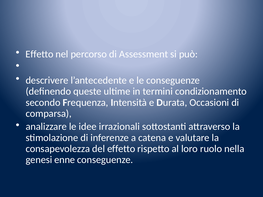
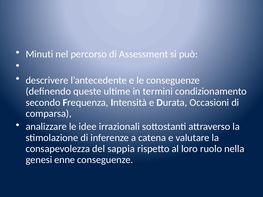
Effetto at (40, 54): Effetto -> Minuti
del effetto: effetto -> sappia
